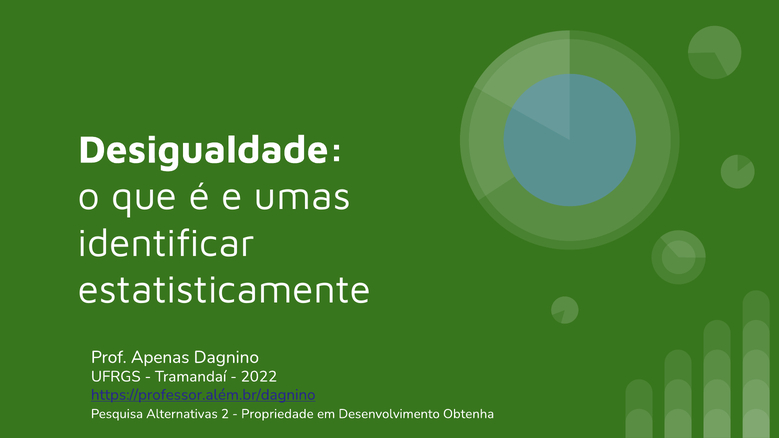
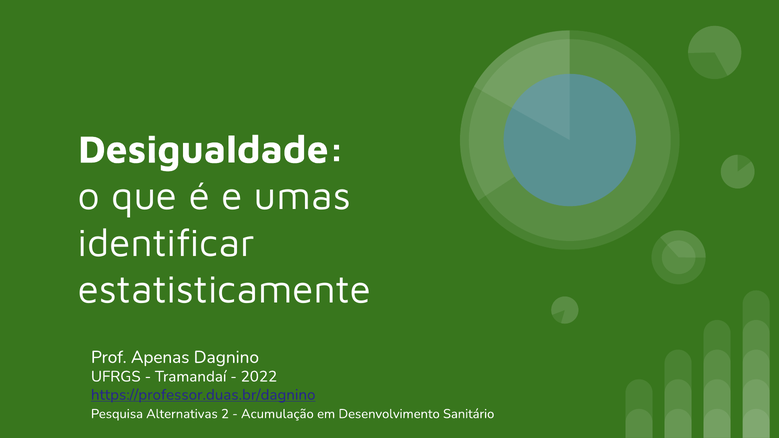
https://professor.além.br/dagnino: https://professor.além.br/dagnino -> https://professor.duas.br/dagnino
Propriedade: Propriedade -> Acumulação
Obtenha: Obtenha -> Sanitário
